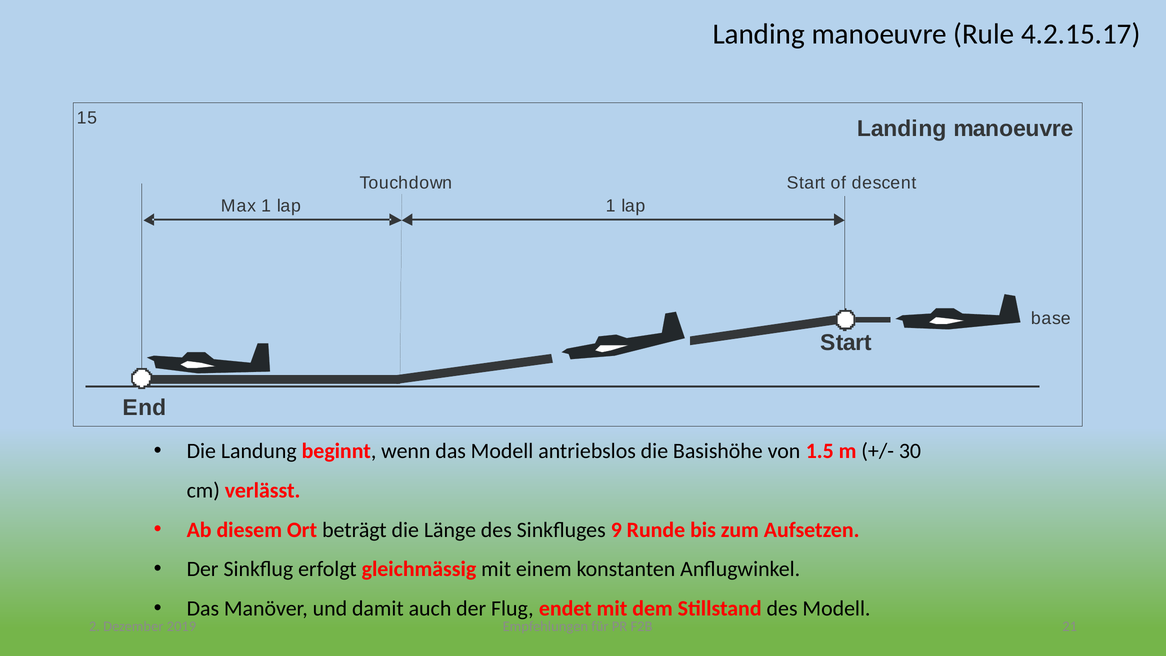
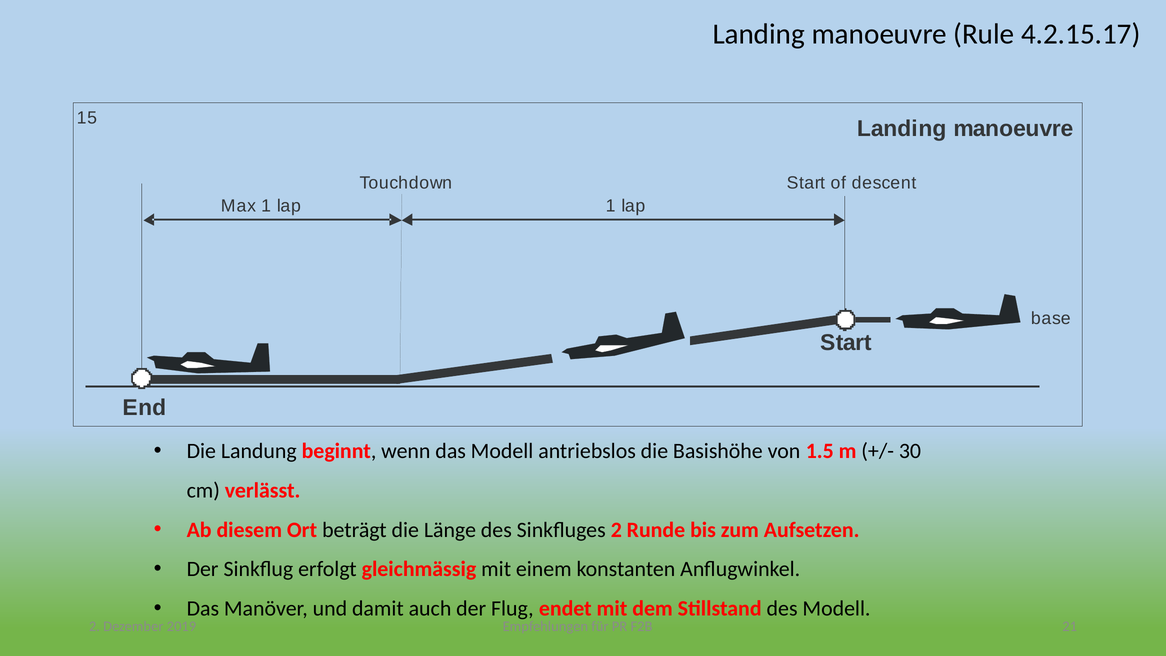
Sinkfluges 9: 9 -> 2
